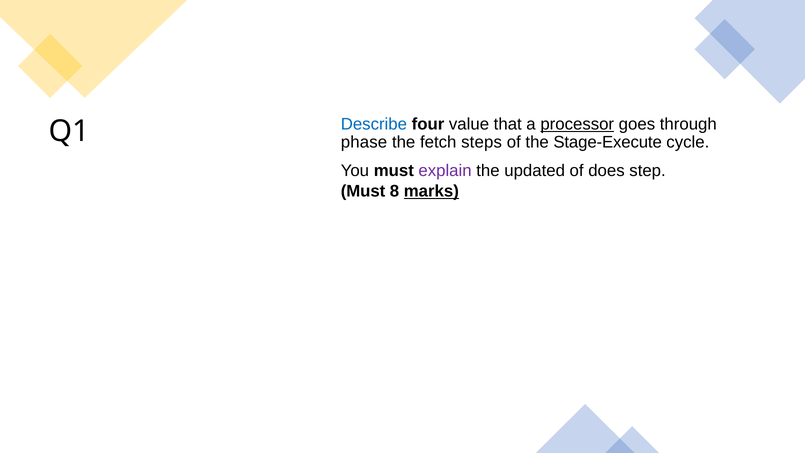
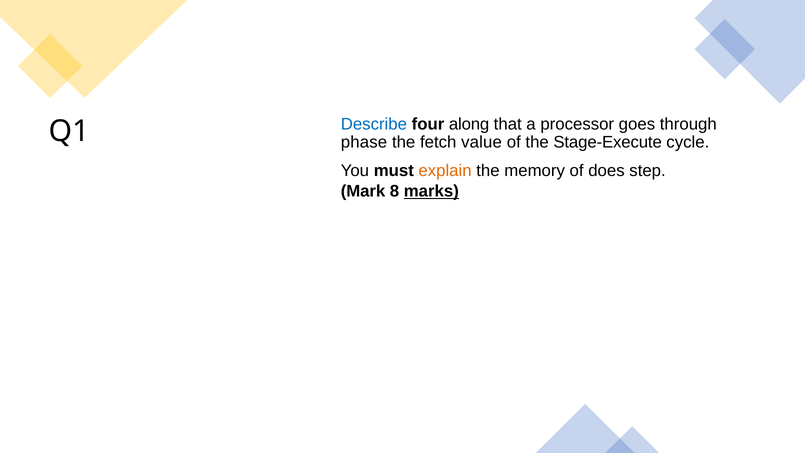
value: value -> along
processor underline: present -> none
steps: steps -> value
explain colour: purple -> orange
updated: updated -> memory
Must at (363, 191): Must -> Mark
